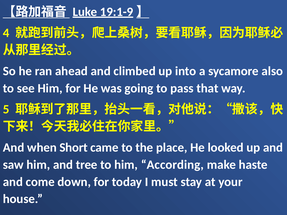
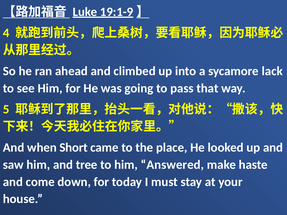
also: also -> lack
According: According -> Answered
